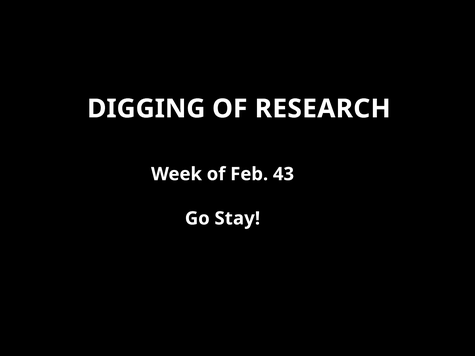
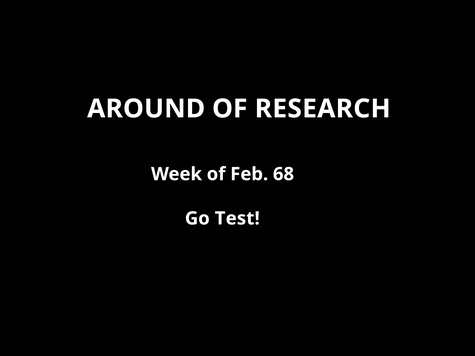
DIGGING: DIGGING -> AROUND
43: 43 -> 68
Stay: Stay -> Test
